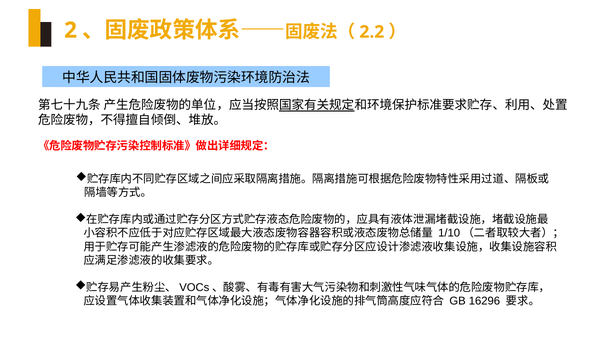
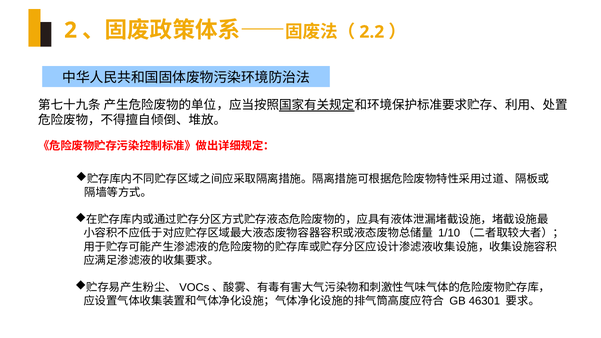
16296: 16296 -> 46301
